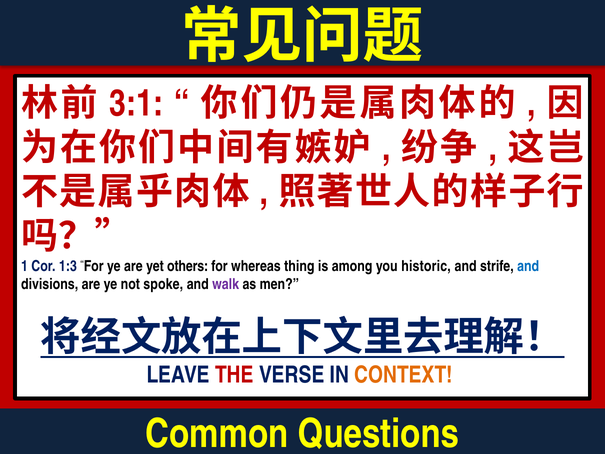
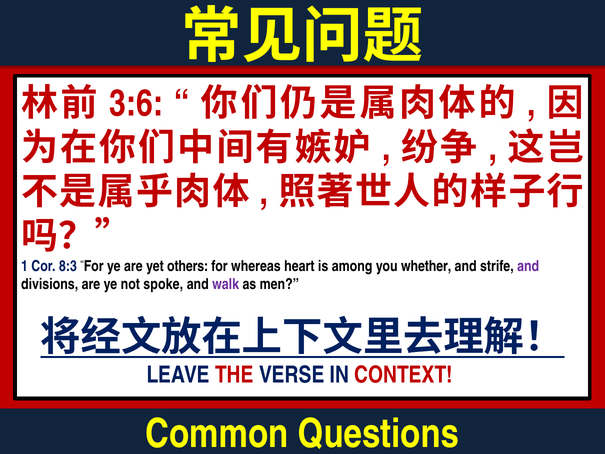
3:1: 3:1 -> 3:6
1:3: 1:3 -> 8:3
thing: thing -> heart
historic: historic -> whether
and at (528, 266) colour: blue -> purple
CONTEXT colour: orange -> red
